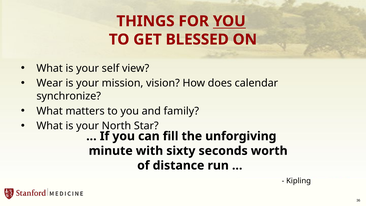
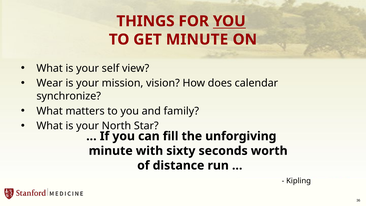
GET BLESSED: BLESSED -> MINUTE
